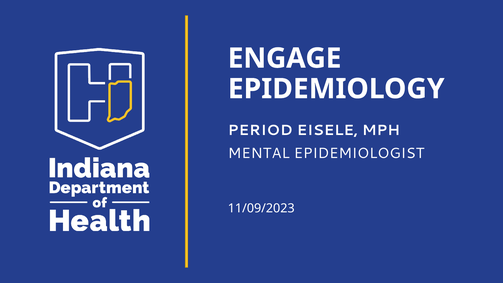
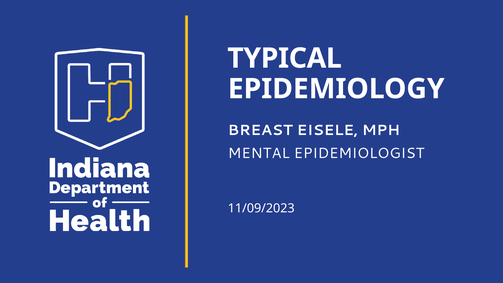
ENGAGE: ENGAGE -> TYPICAL
PERIOD: PERIOD -> BREAST
